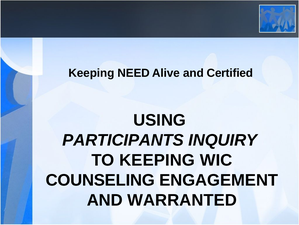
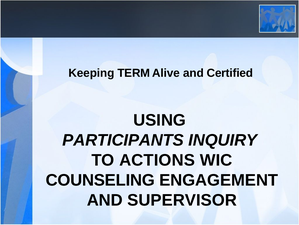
NEED: NEED -> TERM
TO KEEPING: KEEPING -> ACTIONS
WARRANTED: WARRANTED -> SUPERVISOR
